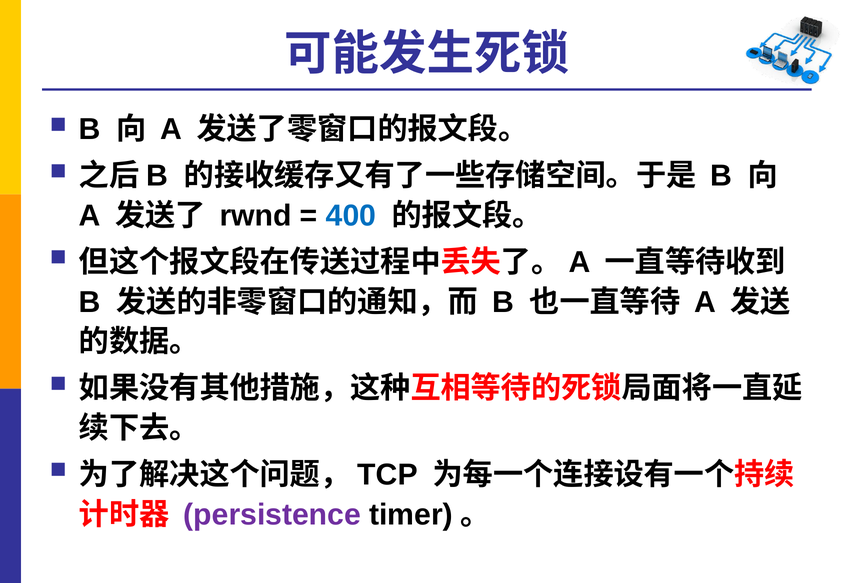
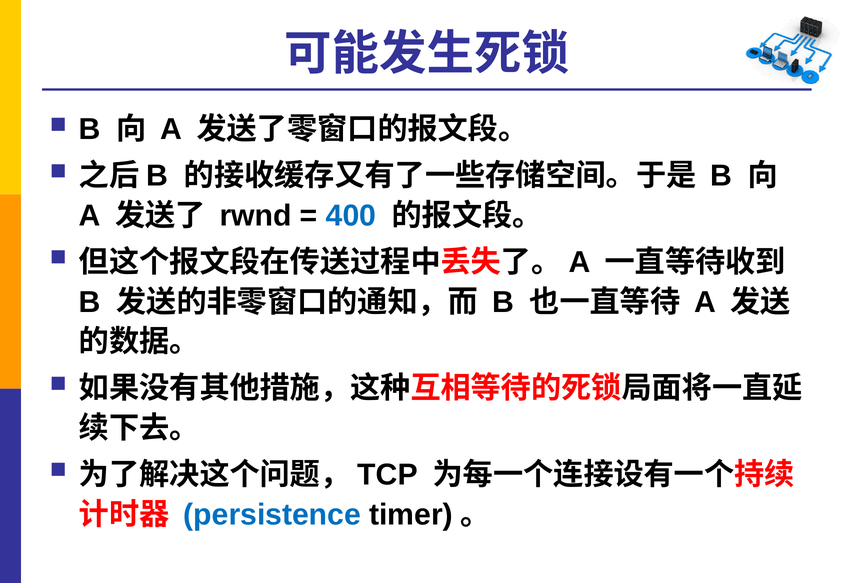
persistence colour: purple -> blue
